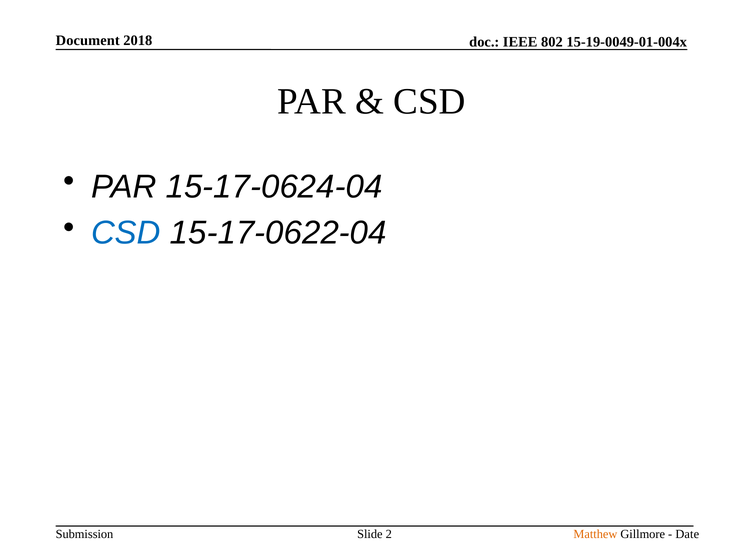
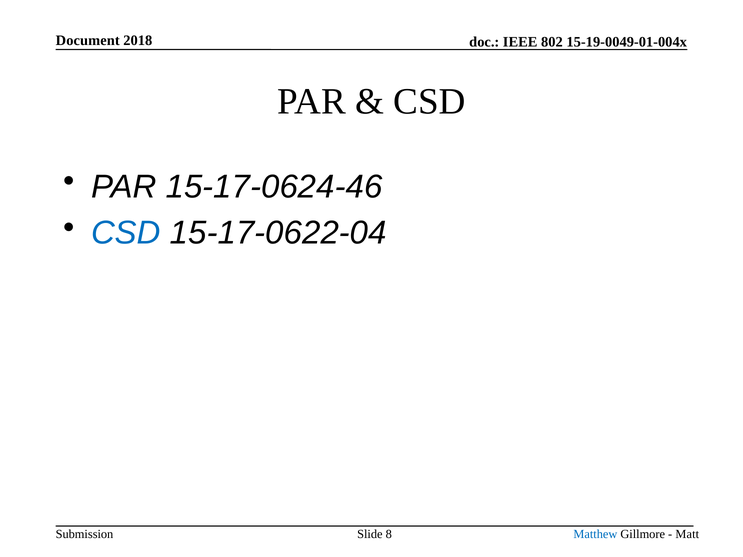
15-17-0624-04: 15-17-0624-04 -> 15-17-0624-46
2: 2 -> 8
Matthew colour: orange -> blue
Date: Date -> Matt
